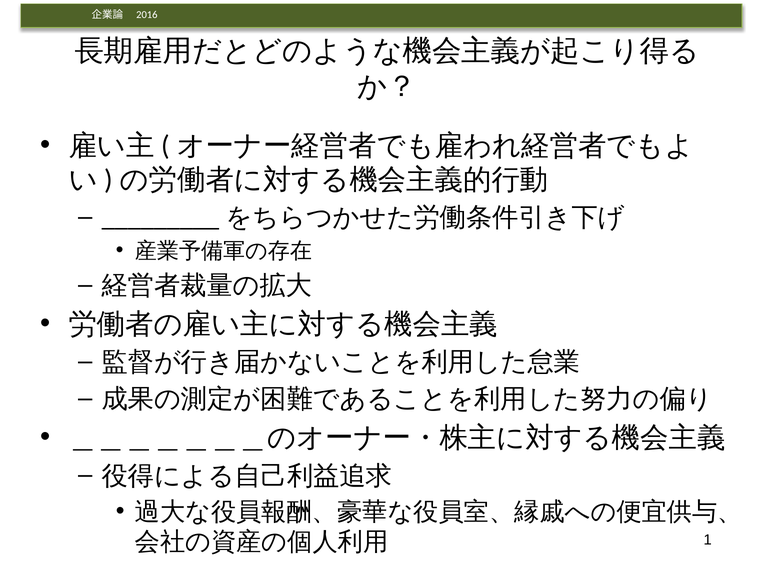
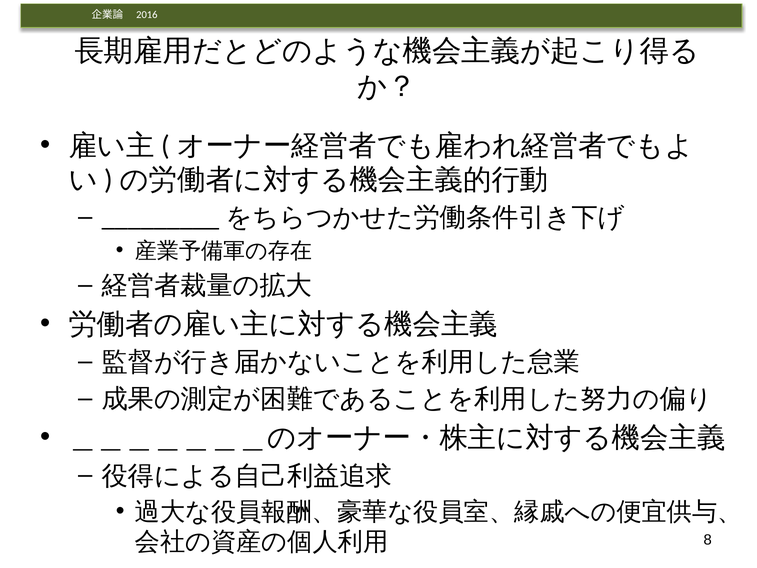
1: 1 -> 8
